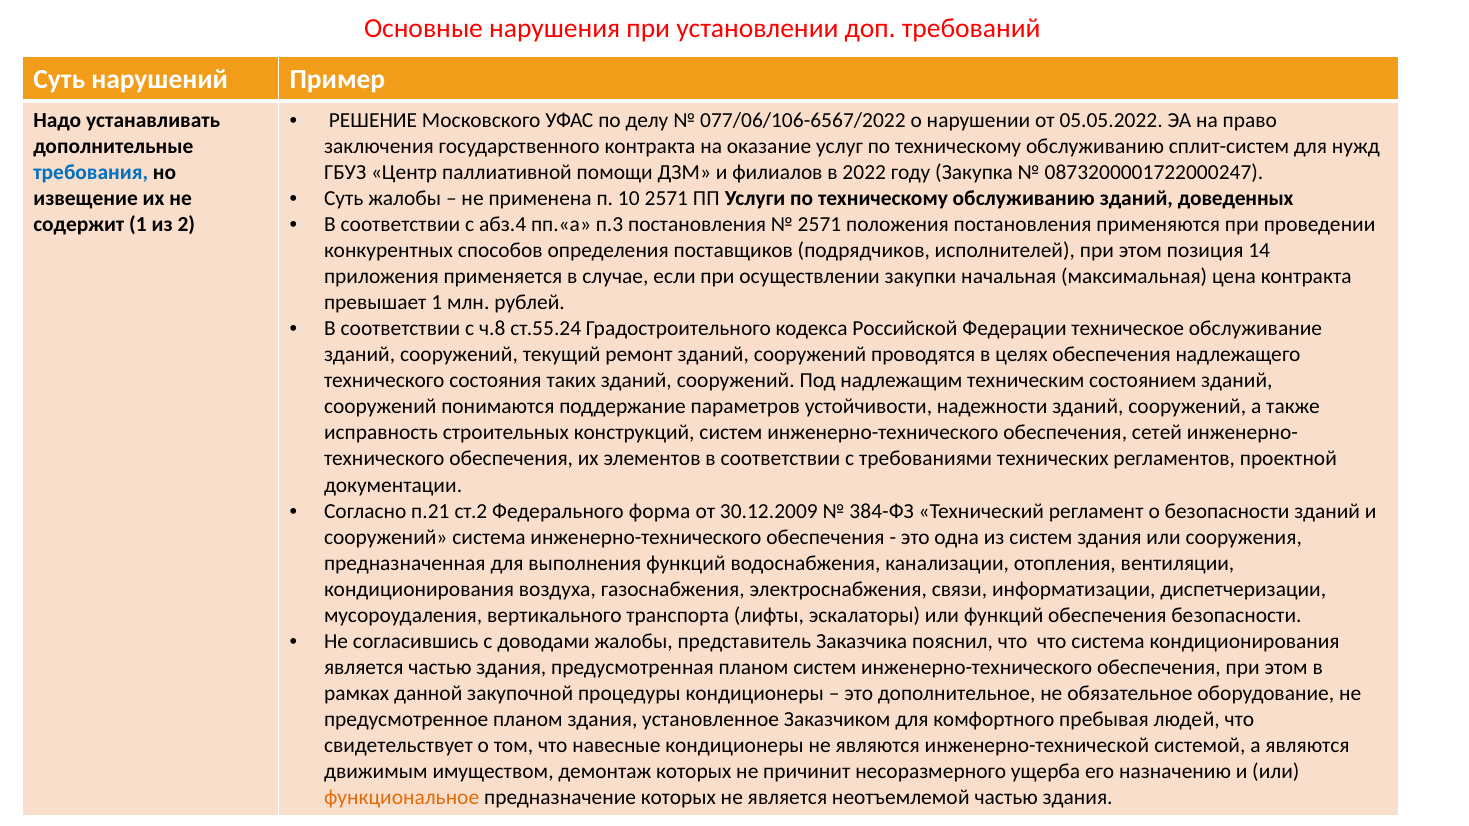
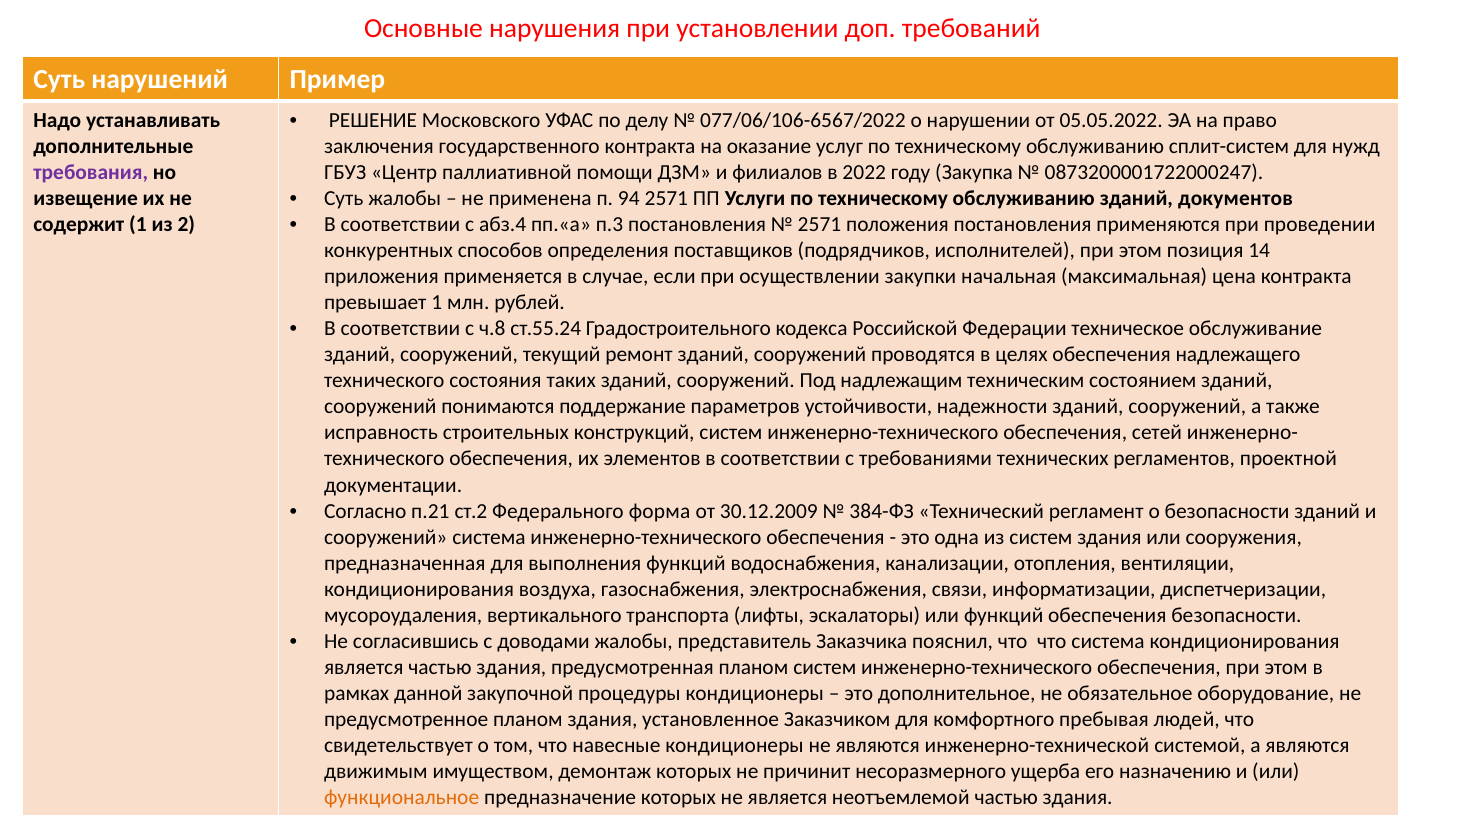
требования colour: blue -> purple
10: 10 -> 94
доведенных: доведенных -> документов
